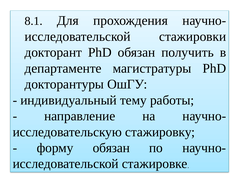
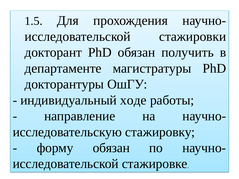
8.1: 8.1 -> 1.5
тему: тему -> ходе
